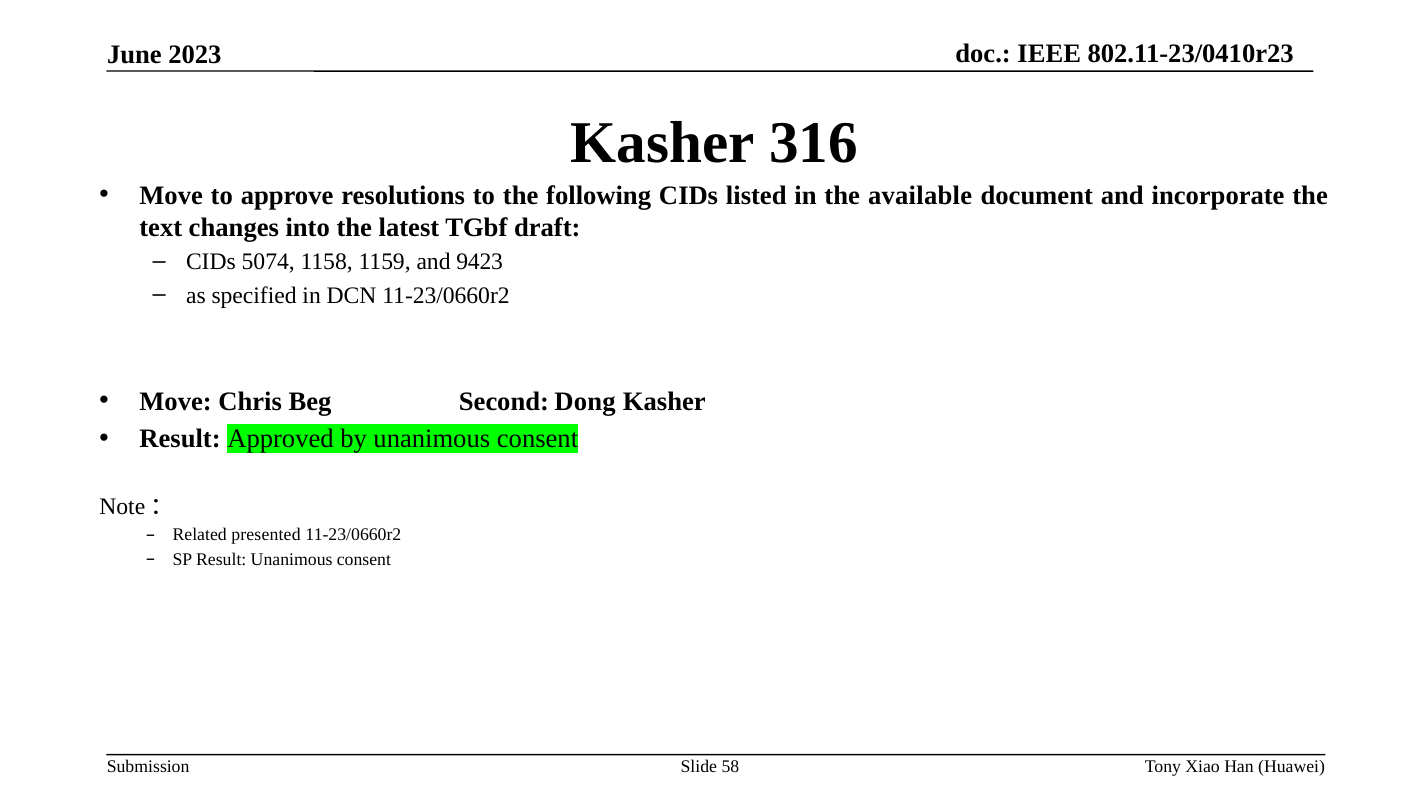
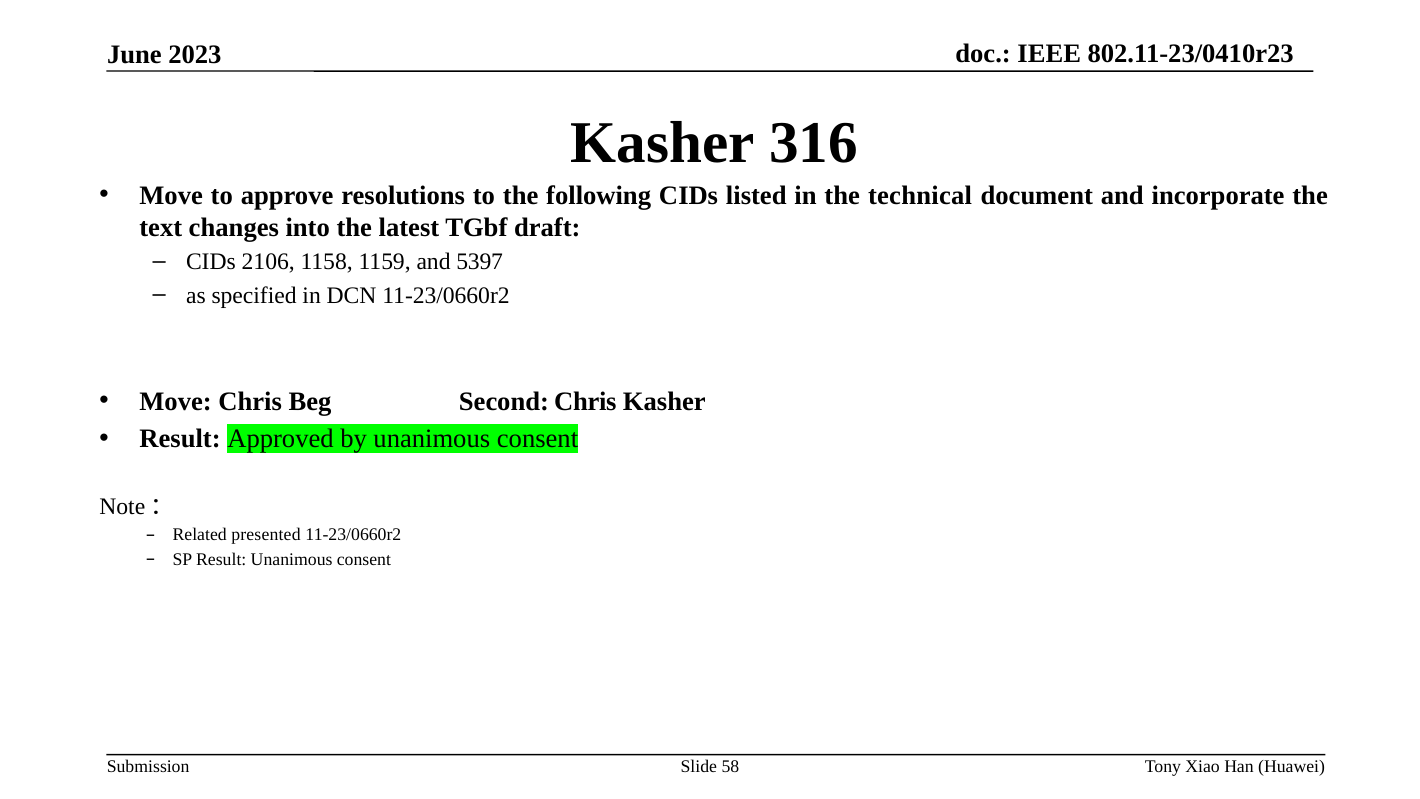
available: available -> technical
5074: 5074 -> 2106
9423: 9423 -> 5397
Second Dong: Dong -> Chris
